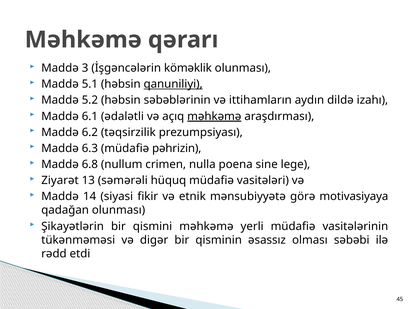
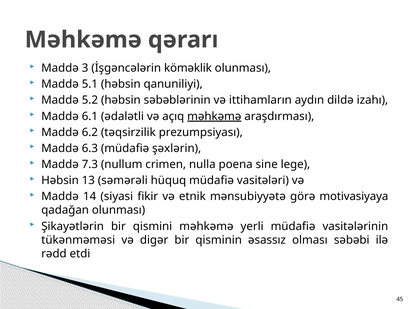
qanuniliyi underline: present -> none
pəhrizin: pəhrizin -> şəxlərin
6.8: 6.8 -> 7.3
Ziyarət at (60, 181): Ziyarət -> Həbsin
